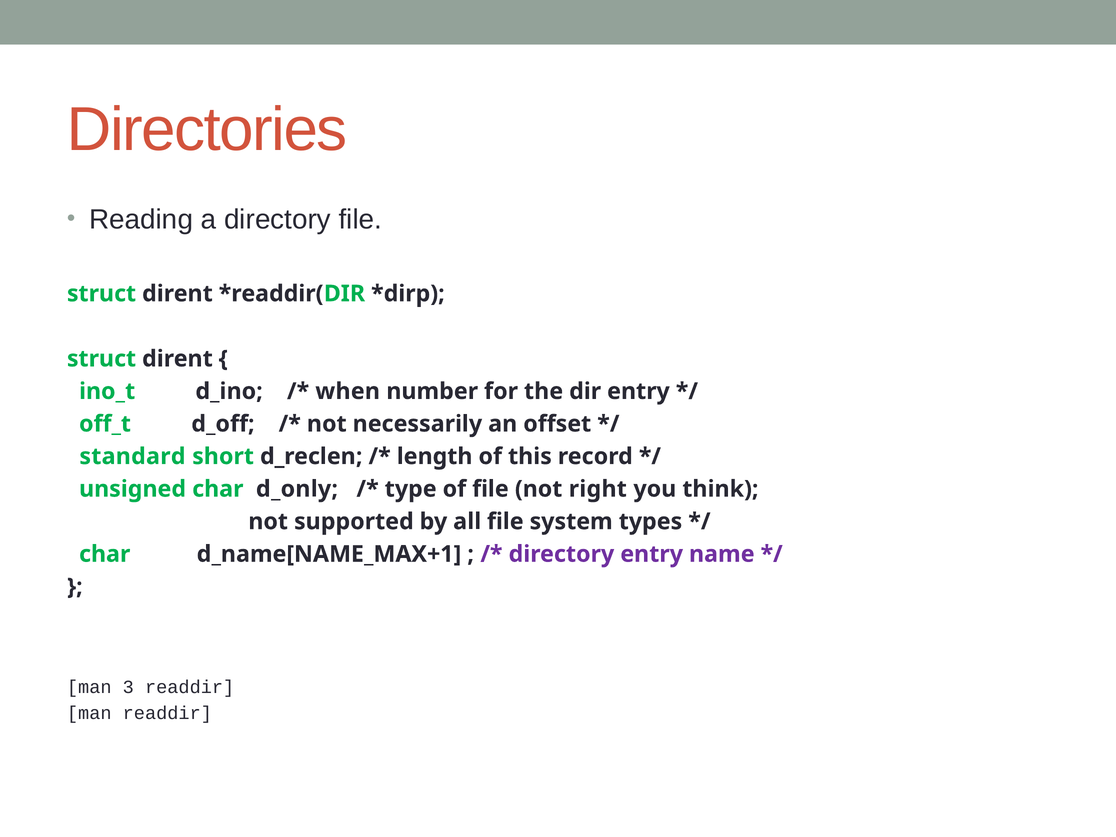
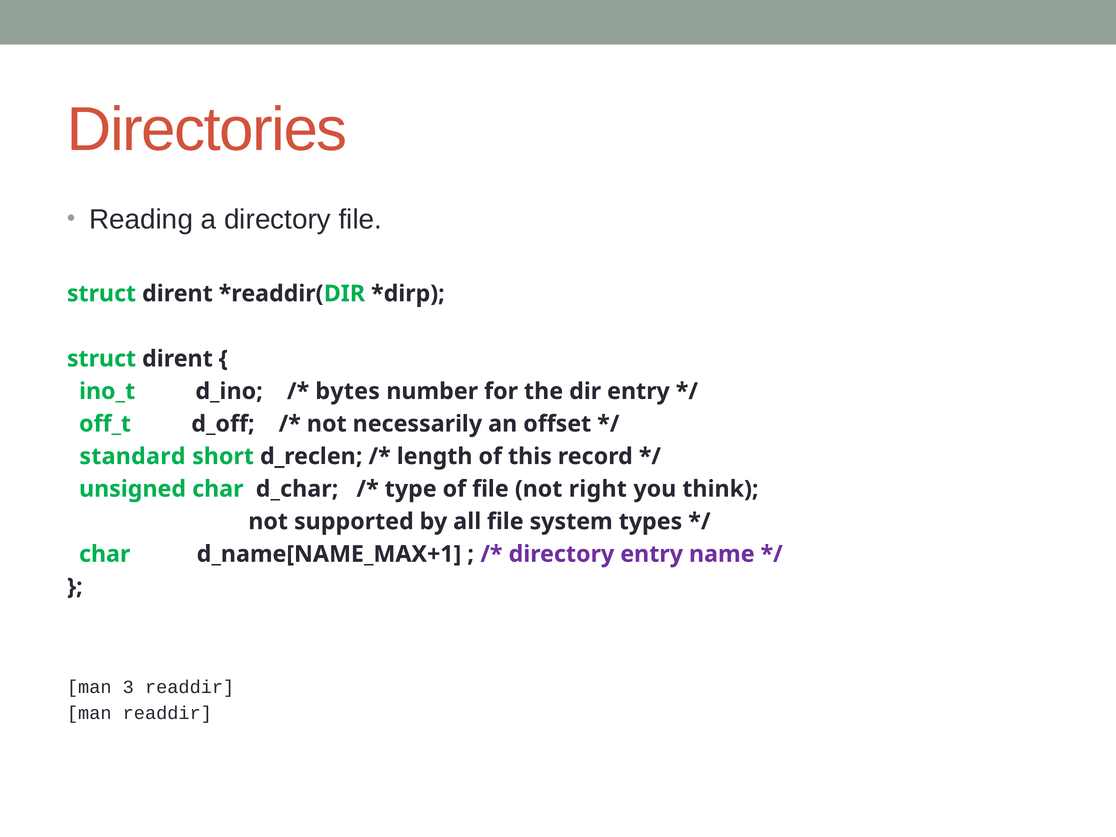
when: when -> bytes
d_only: d_only -> d_char
